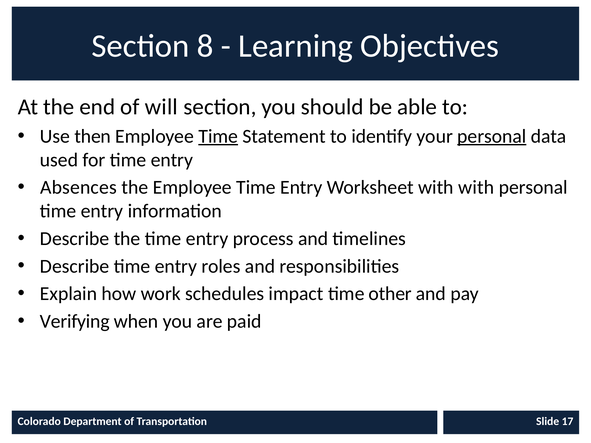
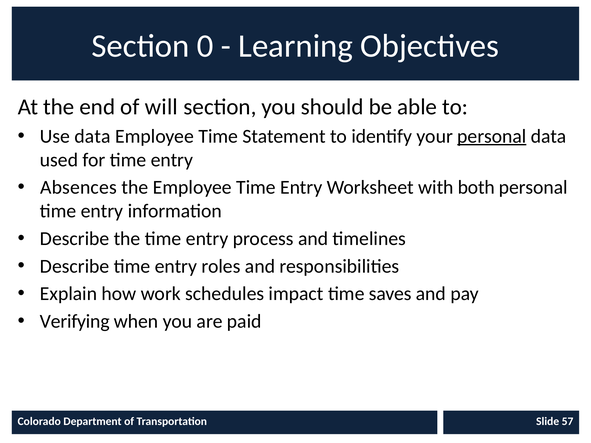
8: 8 -> 0
Use then: then -> data
Time at (218, 136) underline: present -> none
with with: with -> both
other: other -> saves
17: 17 -> 57
